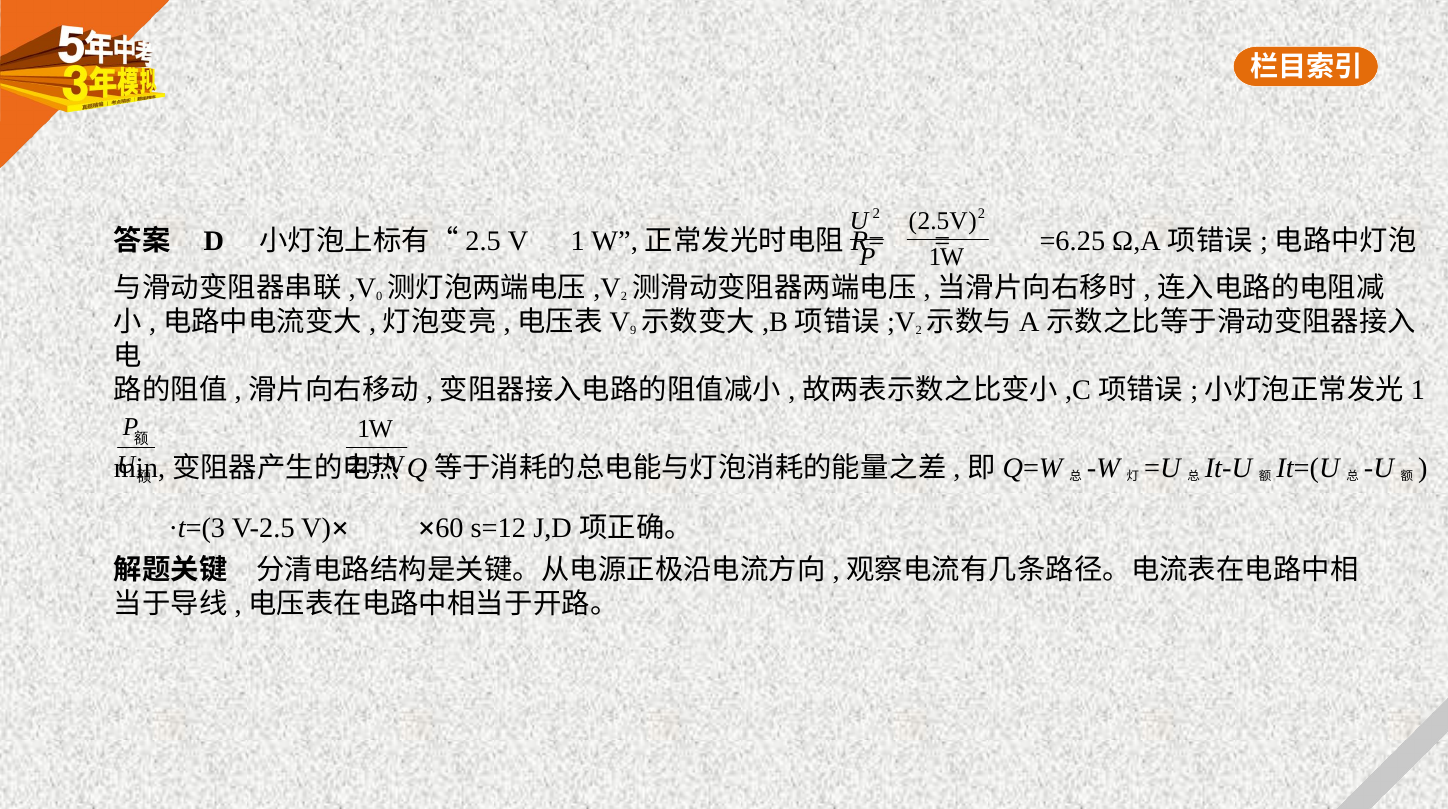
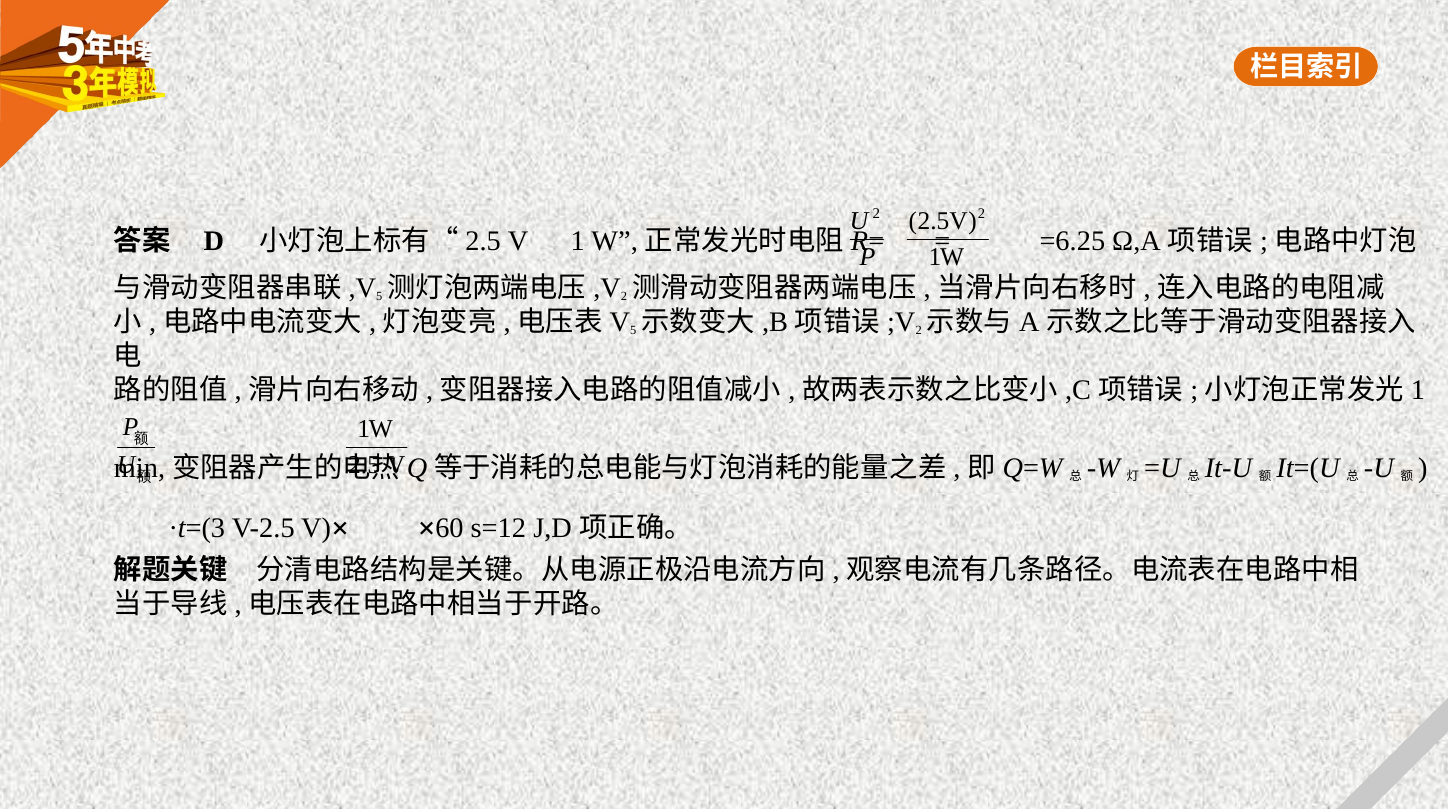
0 at (379, 297): 0 -> 5
9 at (633, 331): 9 -> 5
